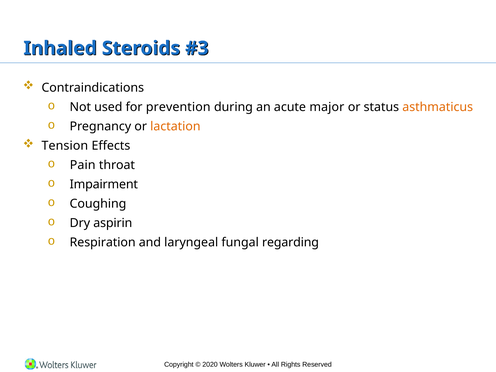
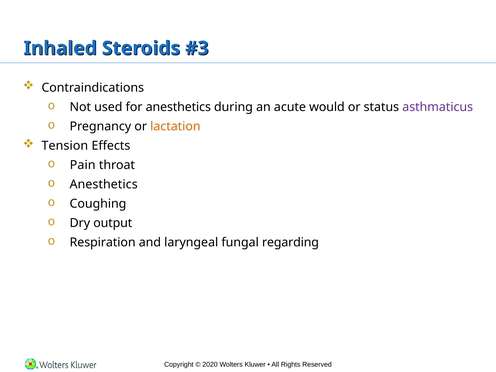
for prevention: prevention -> anesthetics
major: major -> would
asthmaticus colour: orange -> purple
Impairment at (104, 184): Impairment -> Anesthetics
aspirin: aspirin -> output
